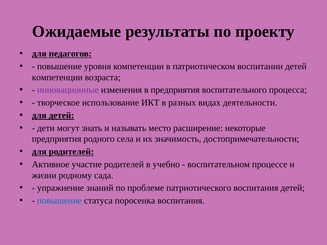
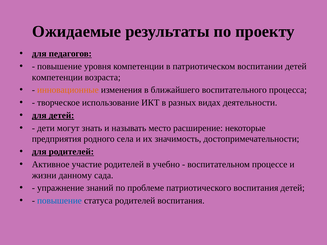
инновационные colour: purple -> orange
в предприятия: предприятия -> ближайшего
родному: родному -> данному
статуса поросенка: поросенка -> родителей
